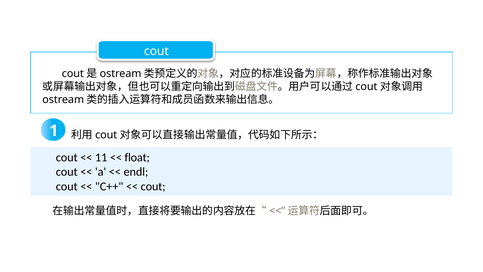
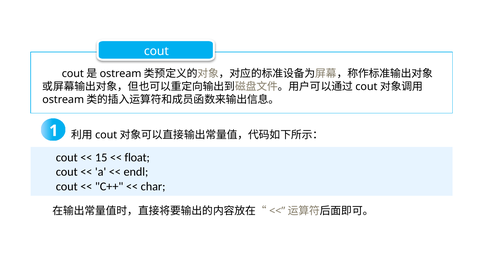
11: 11 -> 15
cout at (153, 186): cout -> char
